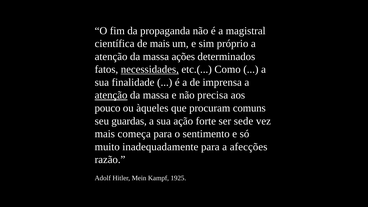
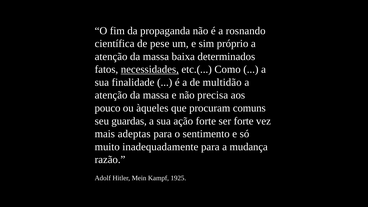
magistral: magistral -> rosnando
de mais: mais -> pese
ações: ações -> baixa
imprensa: imprensa -> multidão
atenção at (111, 95) underline: present -> none
ser sede: sede -> forte
começa: começa -> adeptas
afecções: afecções -> mudança
